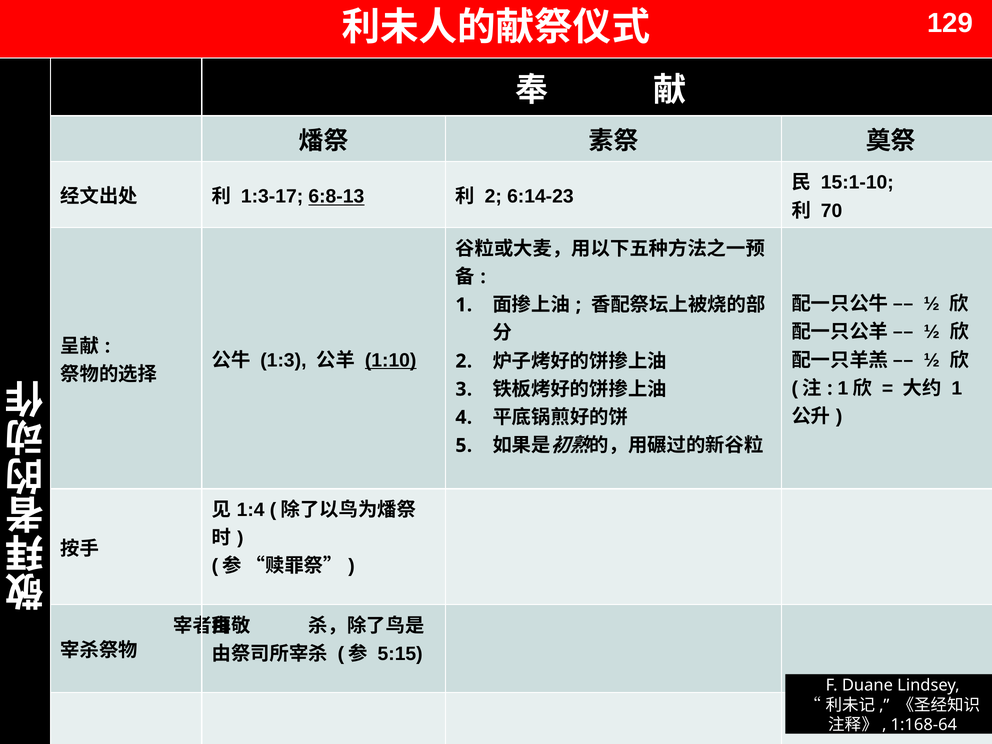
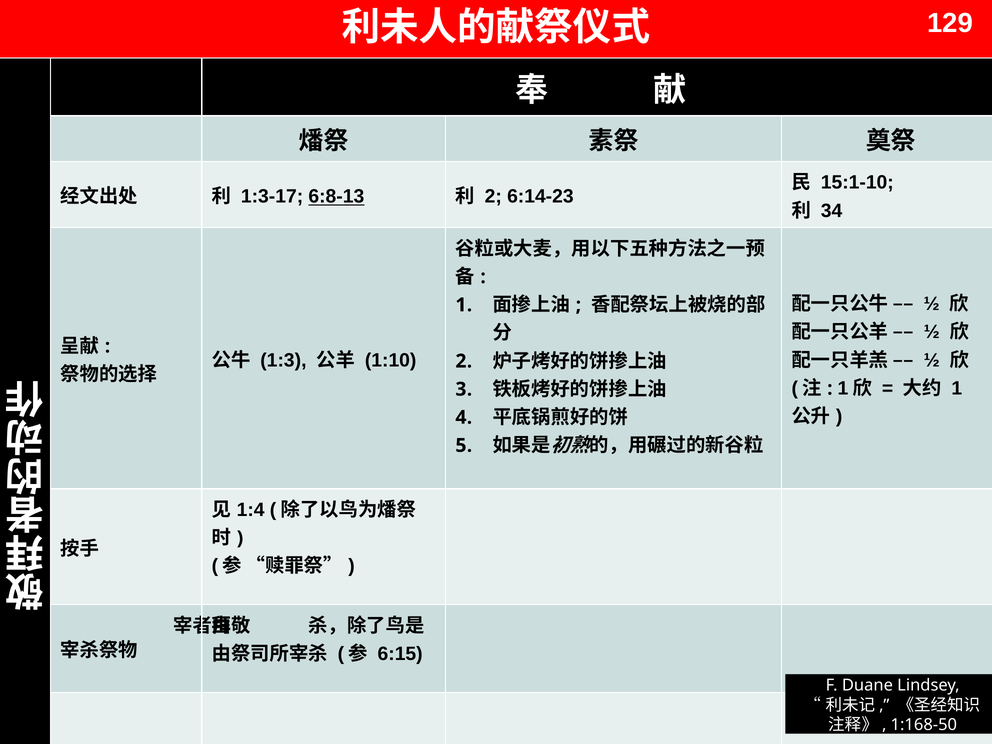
70: 70 -> 34
1:10 underline: present -> none
5:15: 5:15 -> 6:15
1:168-64: 1:168-64 -> 1:168-50
